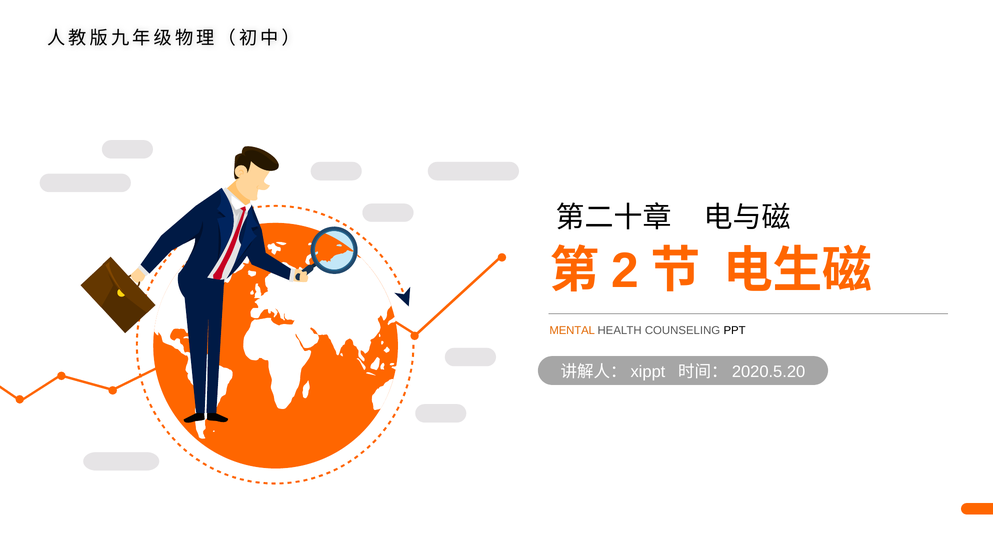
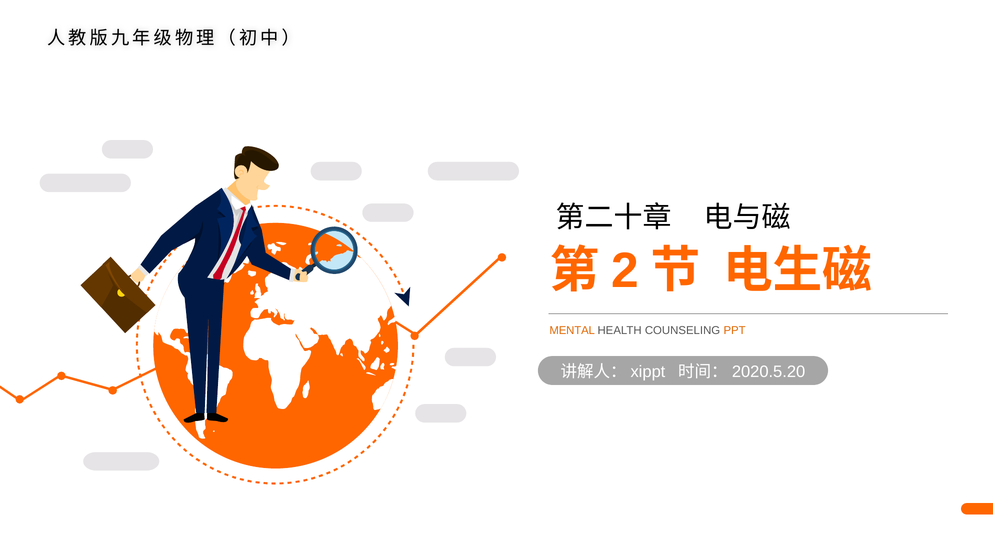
PPT colour: black -> orange
